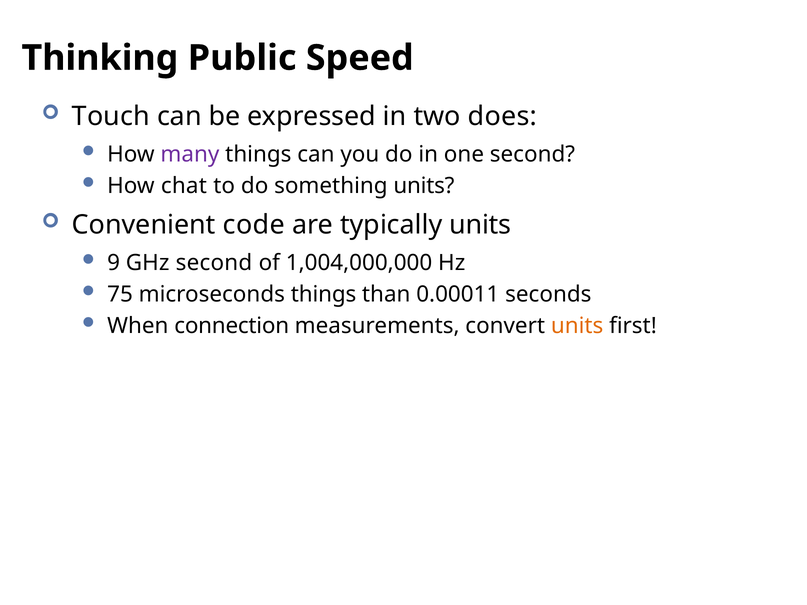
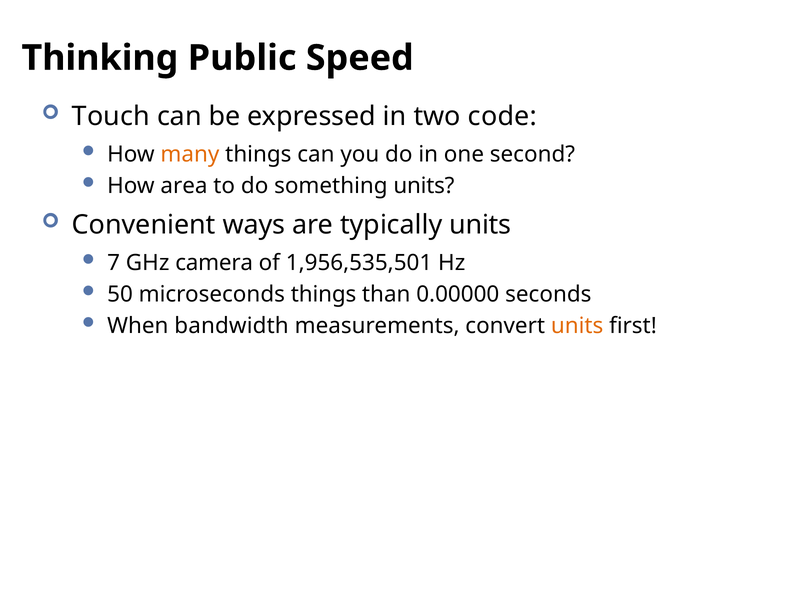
does: does -> code
many colour: purple -> orange
chat: chat -> area
code: code -> ways
9: 9 -> 7
GHz second: second -> camera
1,004,000,000: 1,004,000,000 -> 1,956,535,501
75: 75 -> 50
0.00011: 0.00011 -> 0.00000
connection: connection -> bandwidth
